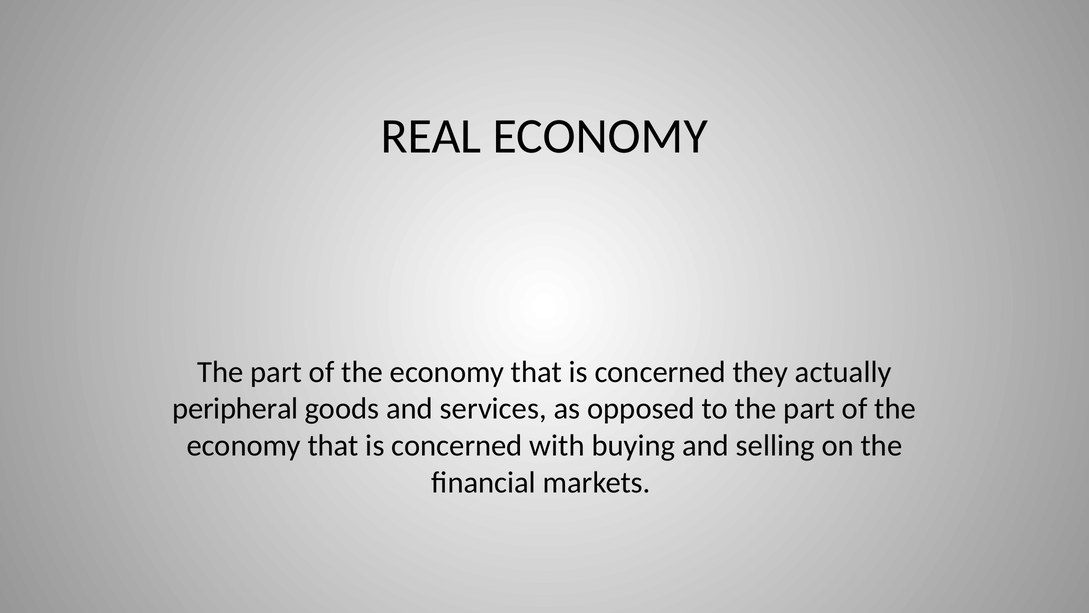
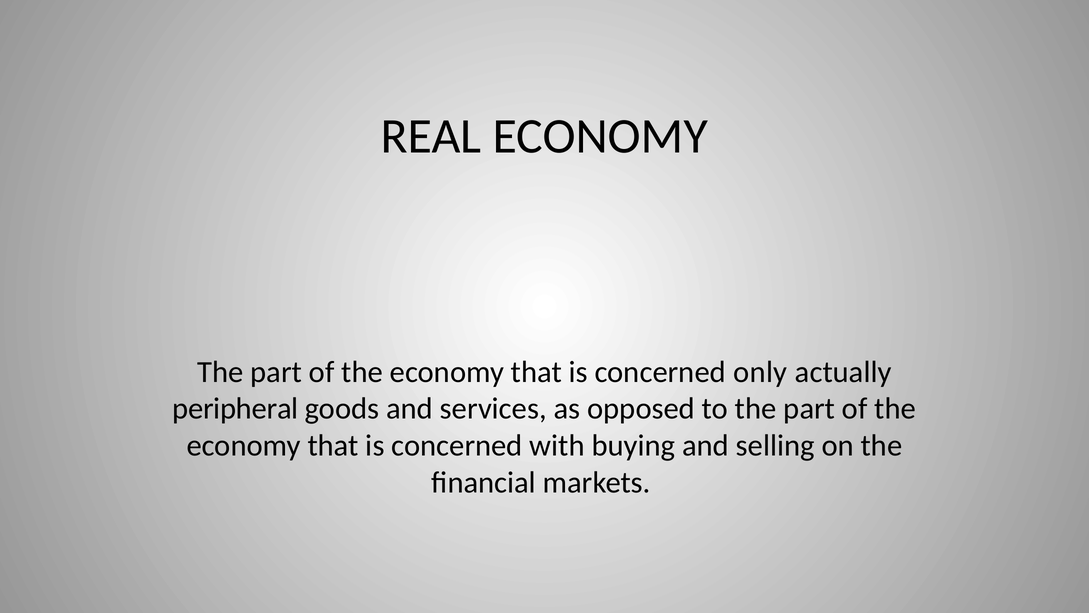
they: they -> only
